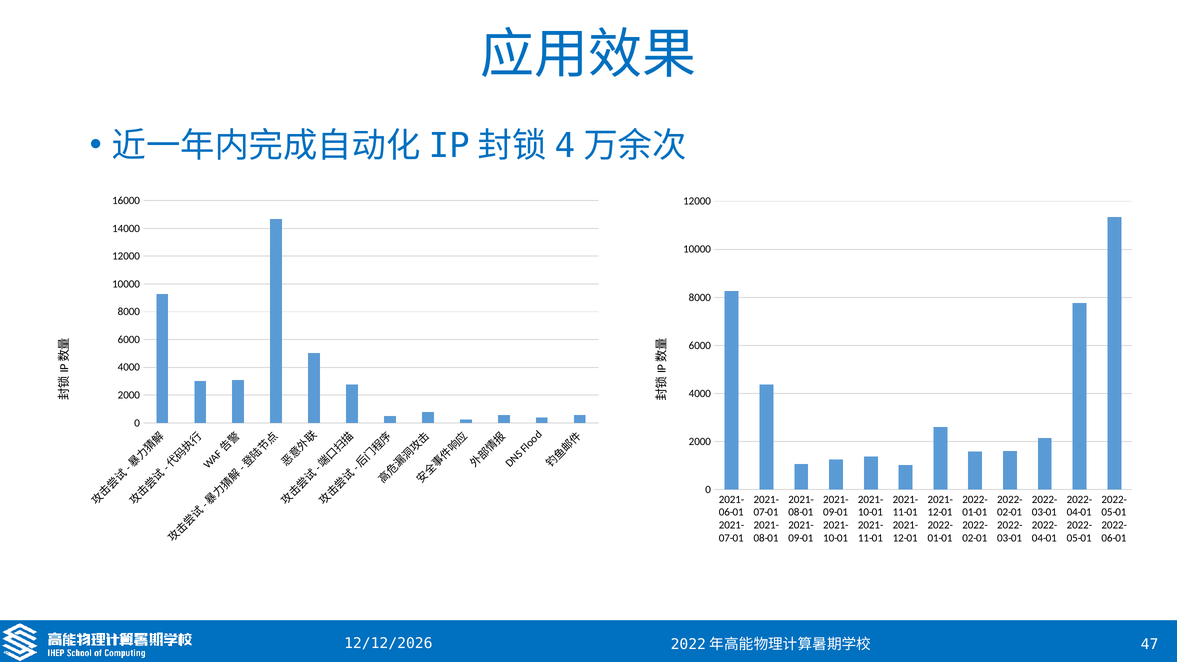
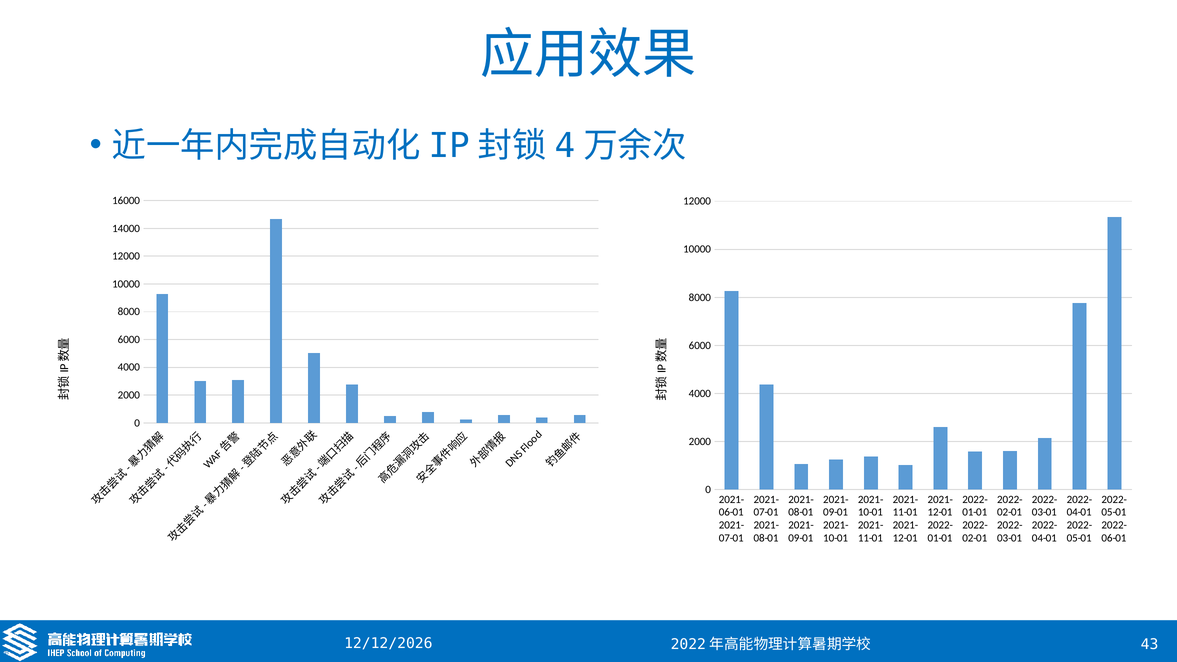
47: 47 -> 43
